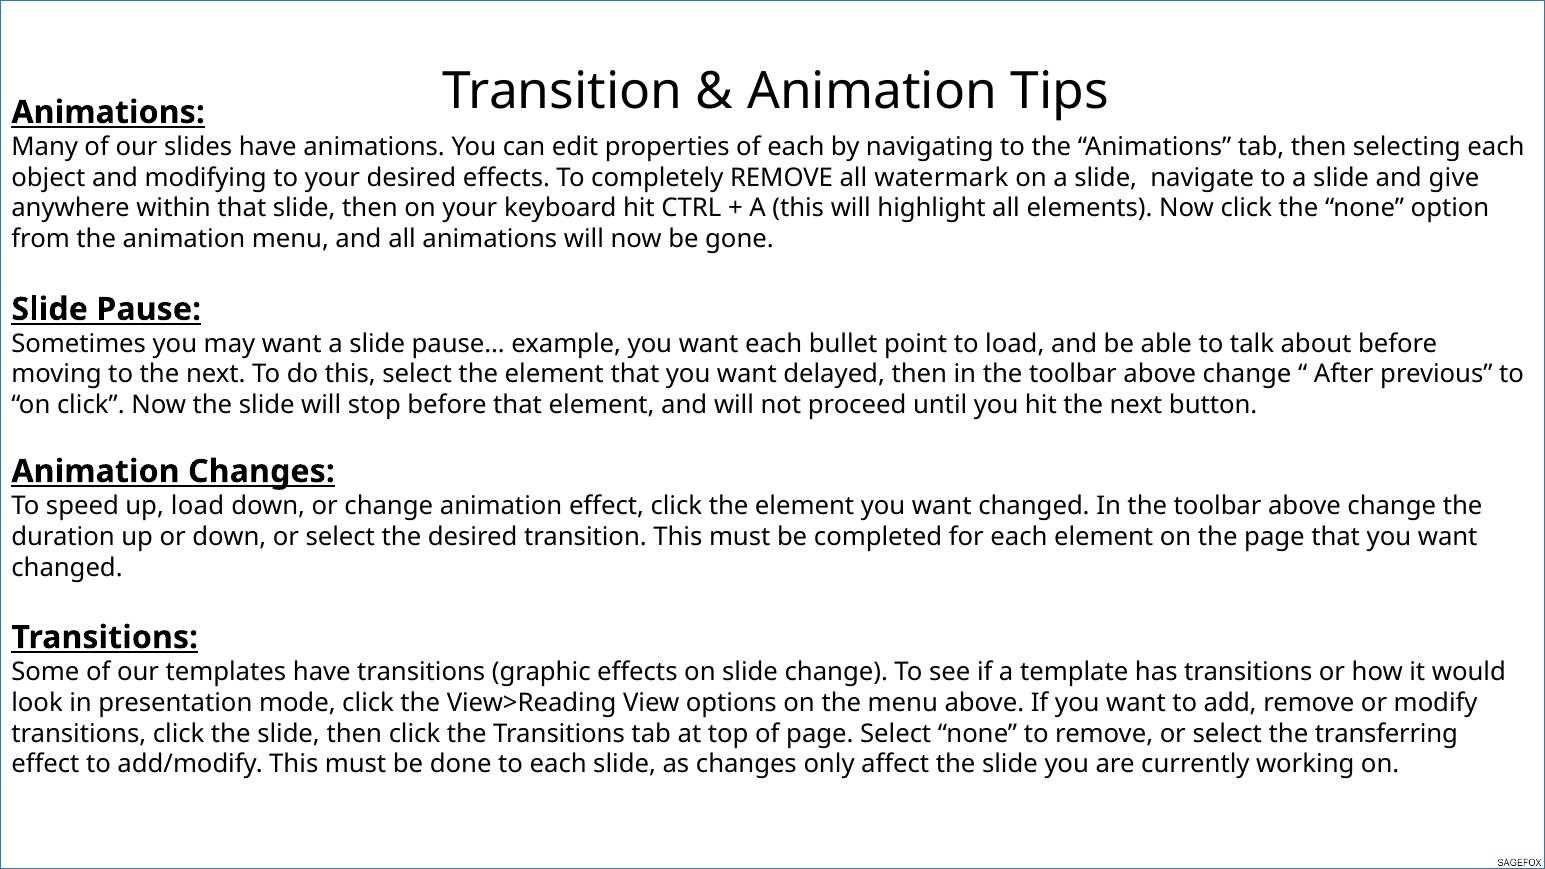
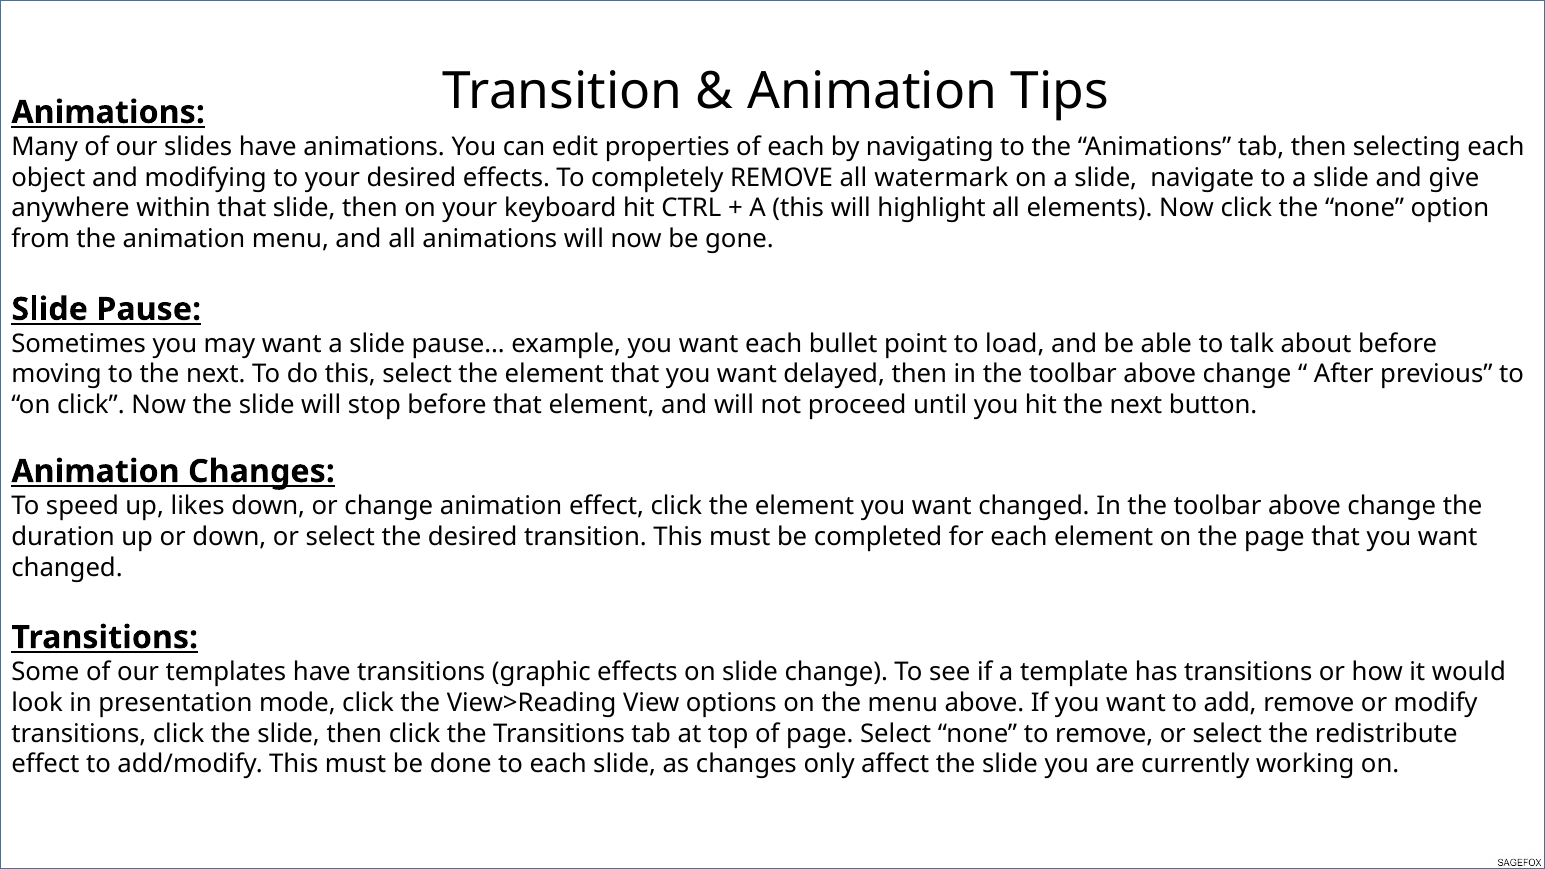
up load: load -> likes
transferring: transferring -> redistribute
